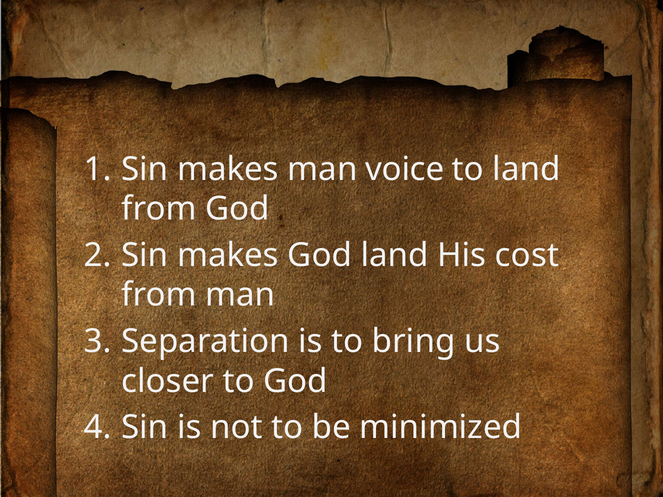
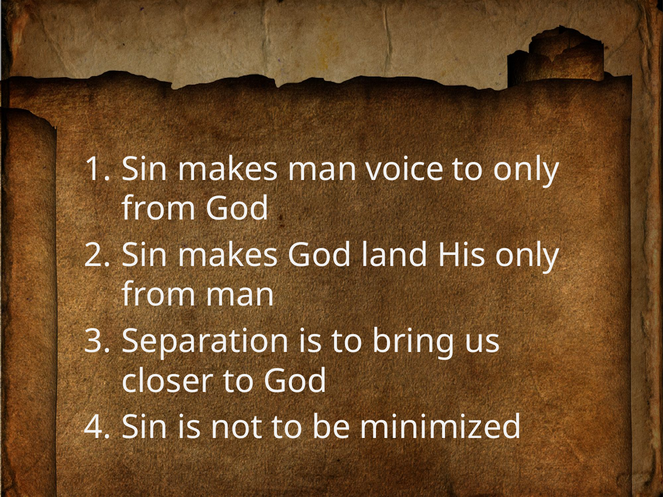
to land: land -> only
His cost: cost -> only
